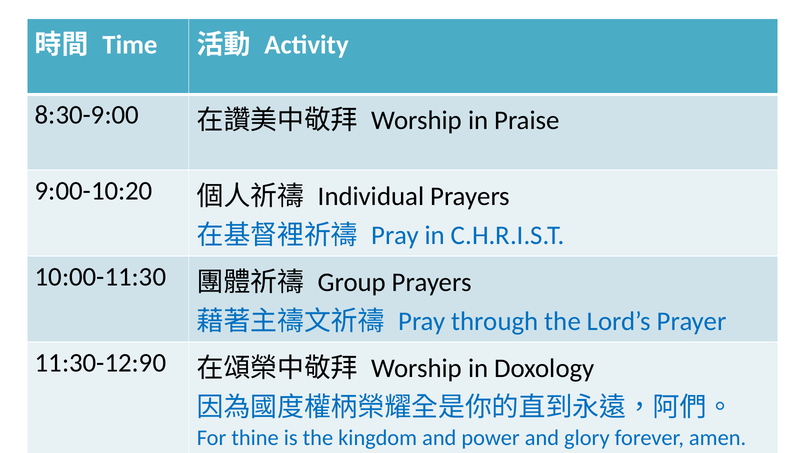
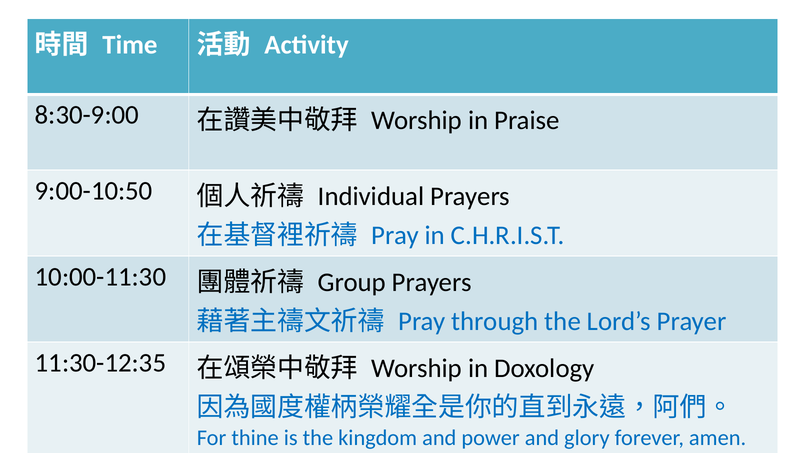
9:00-10:20: 9:00-10:20 -> 9:00-10:50
11:30-12:90: 11:30-12:90 -> 11:30-12:35
